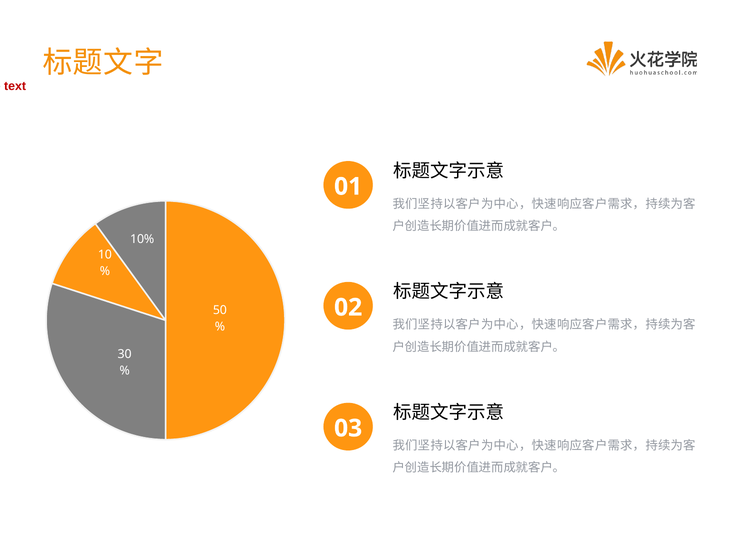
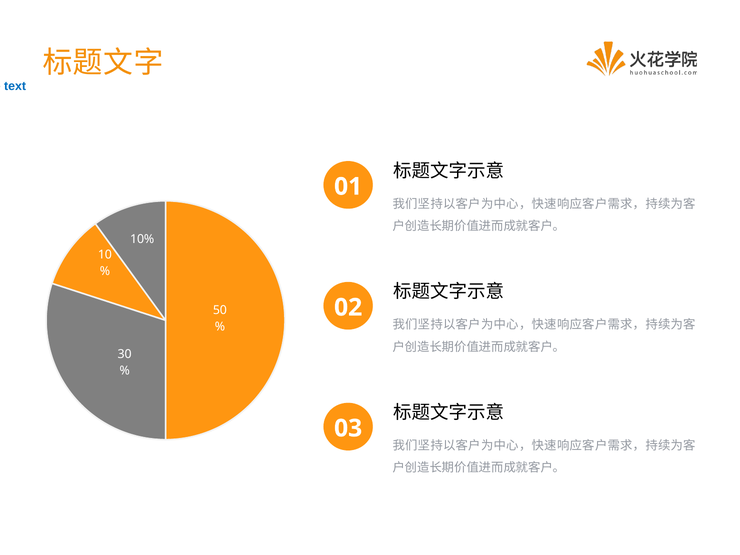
text colour: red -> blue
